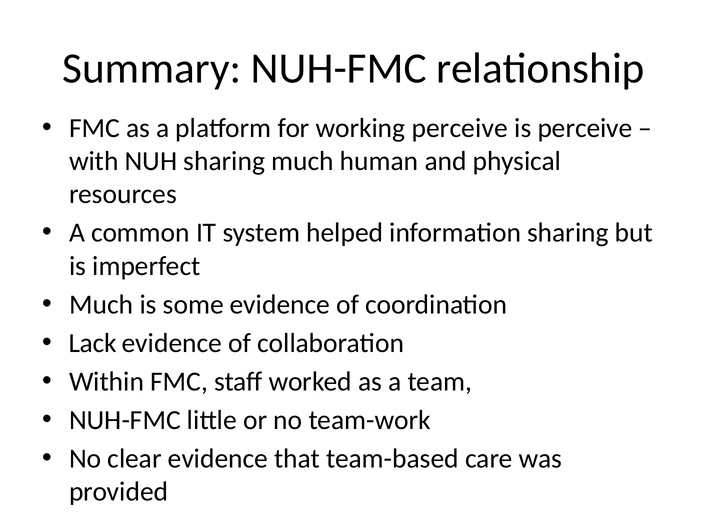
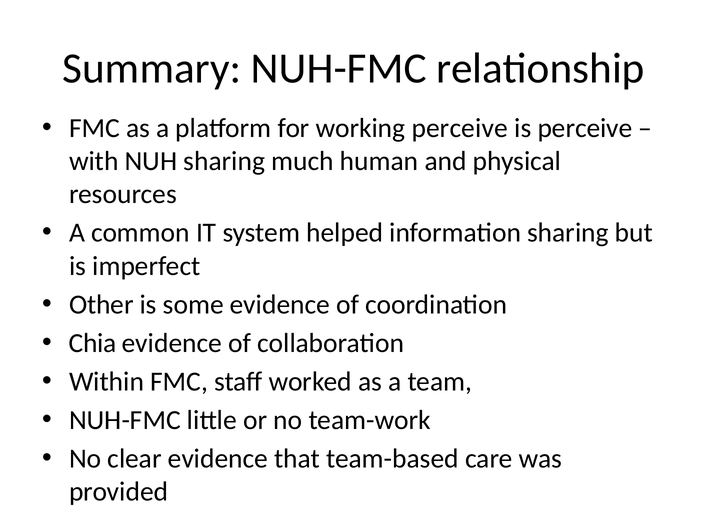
Much at (101, 305): Much -> Other
Lack: Lack -> Chia
